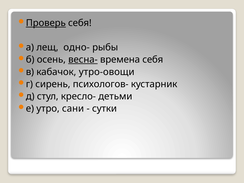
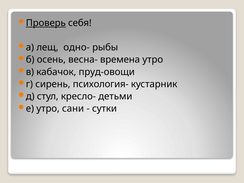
весна- underline: present -> none
времена себя: себя -> утро
утро-овощи: утро-овощи -> пруд-овощи
психологов-: психологов- -> психология-
